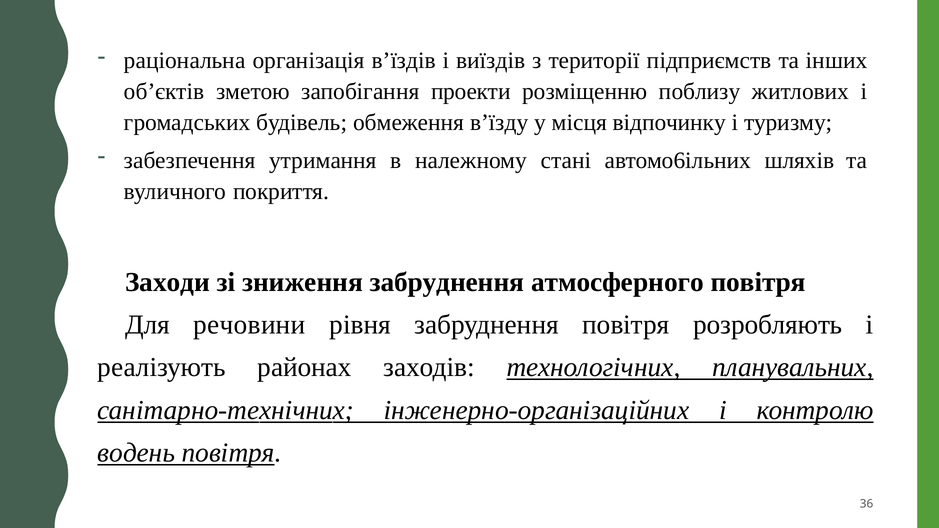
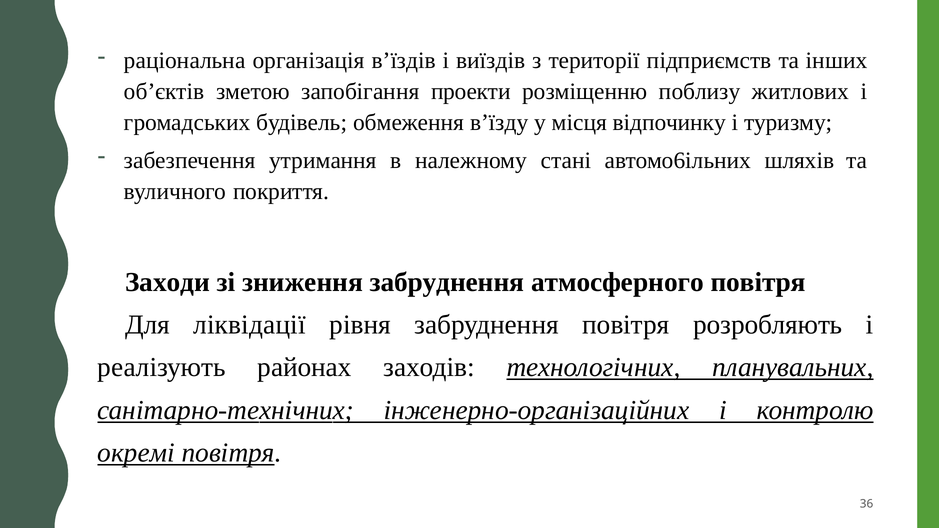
речовини: речовини -> ліквідації
водень: водень -> окремі
